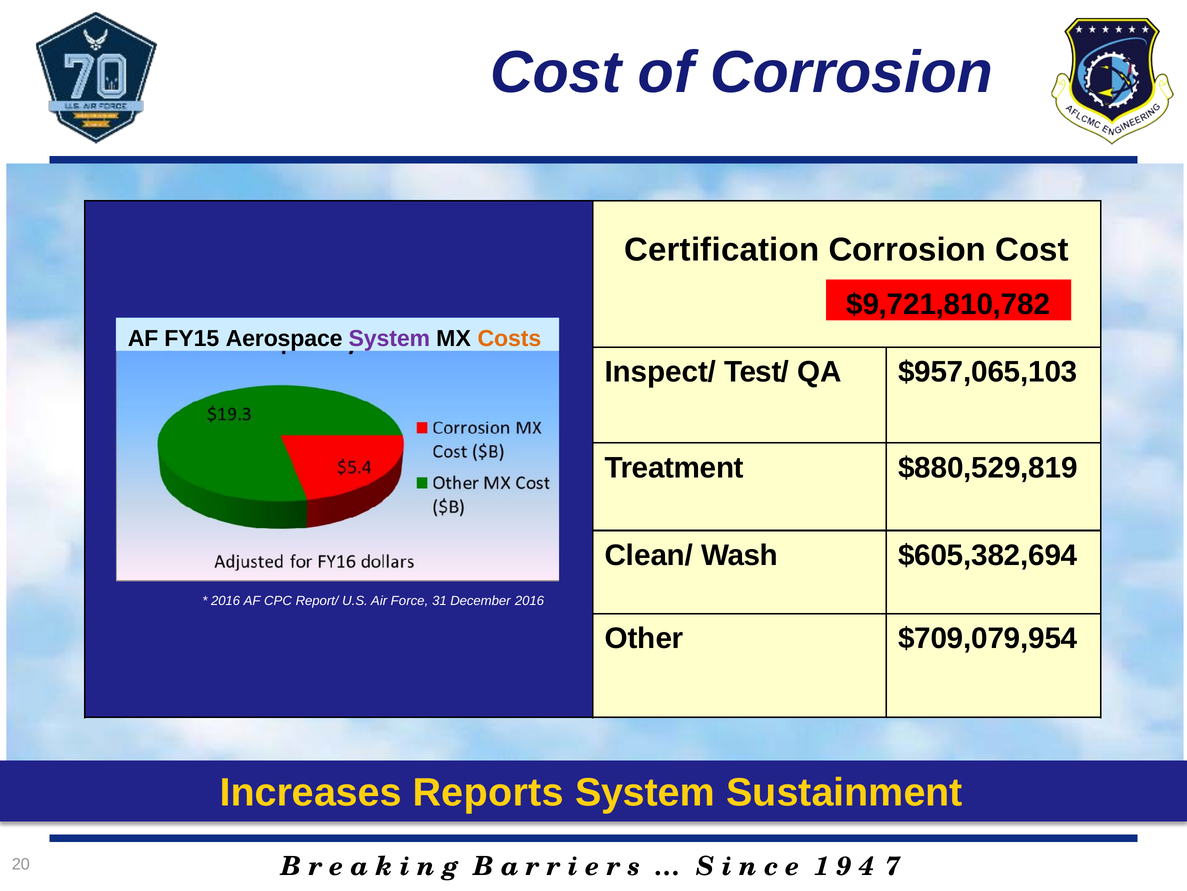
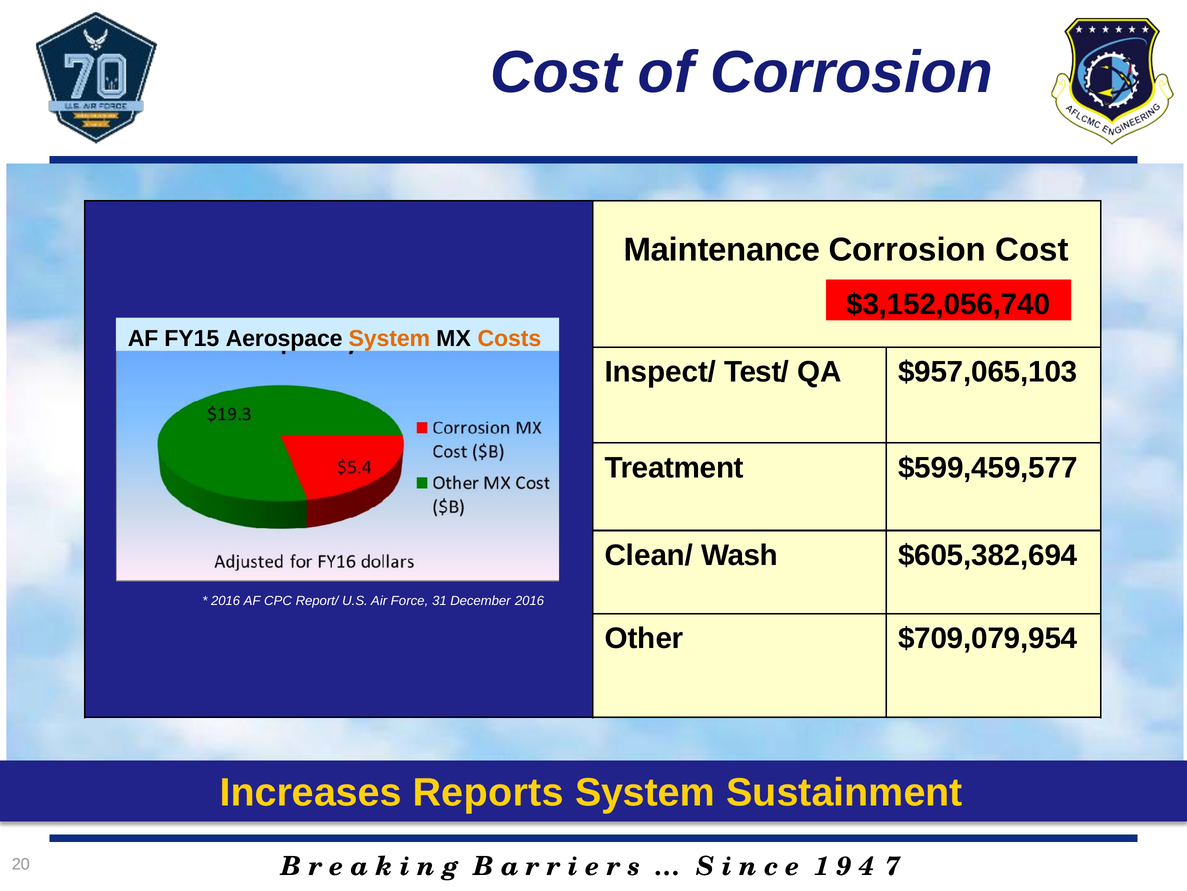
Certification: Certification -> Maintenance
$9,721,810,782: $9,721,810,782 -> $3,152,056,740
System at (389, 338) colour: purple -> orange
$880,529,819: $880,529,819 -> $599,459,577
